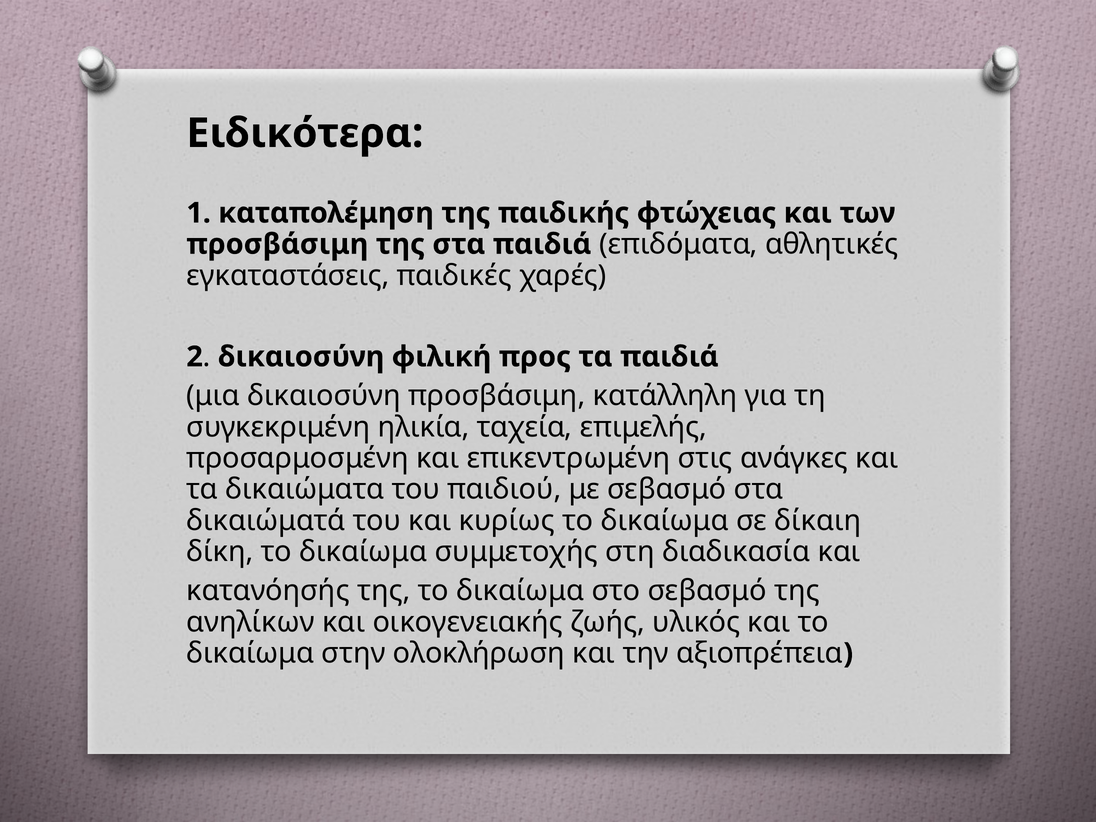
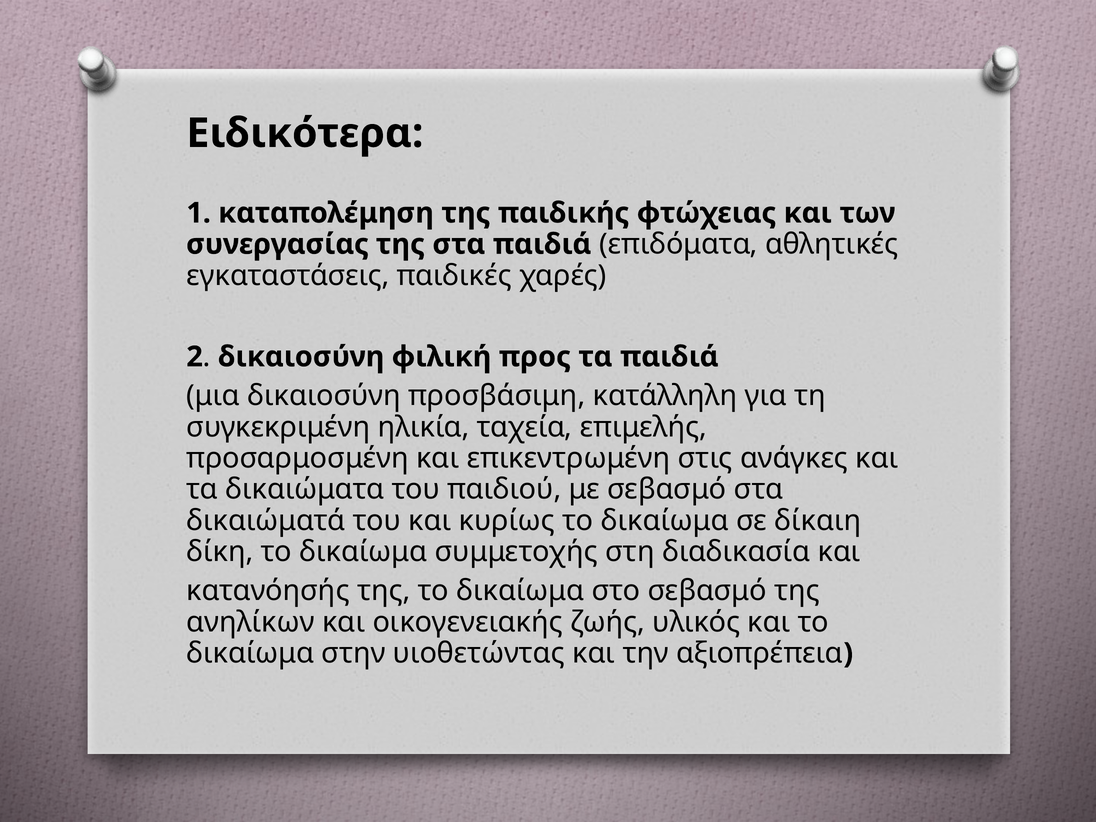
προσβάσιμη at (277, 244): προσβάσιμη -> συνεργασίας
ολοκλήρωση: ολοκλήρωση -> υιοθετώντας
